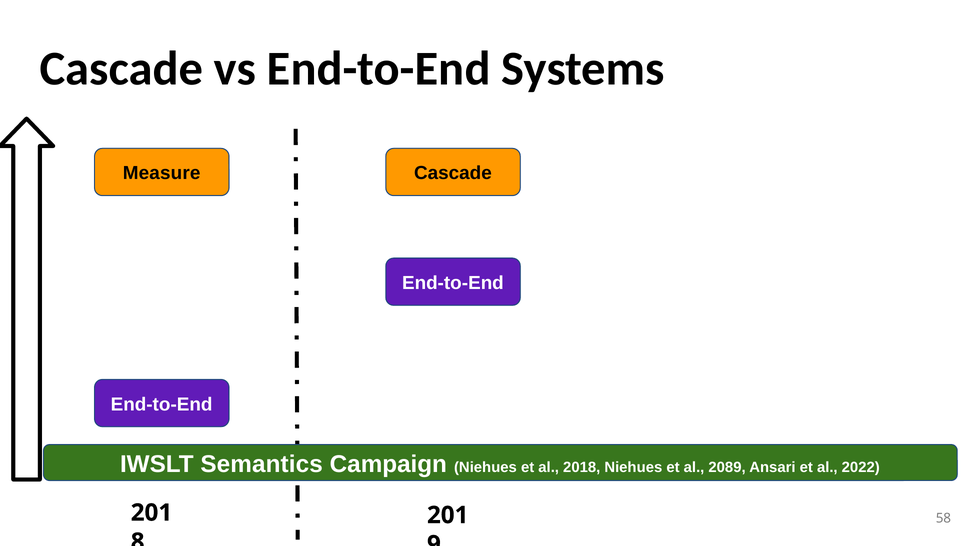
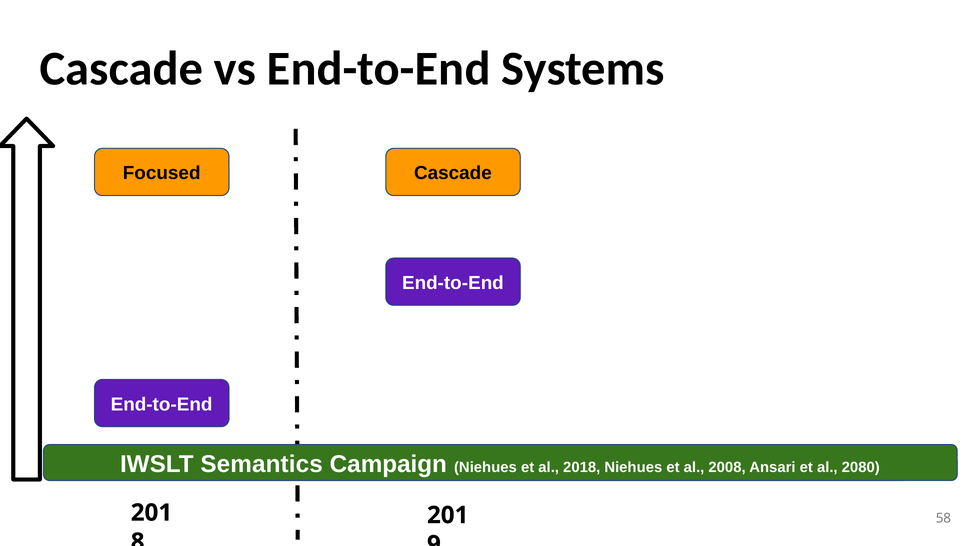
Measure: Measure -> Focused
2089: 2089 -> 2008
2022: 2022 -> 2080
